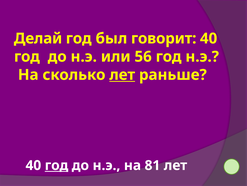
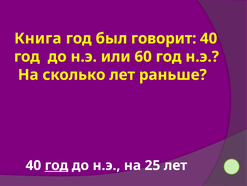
Делай: Делай -> Книга
56: 56 -> 60
лет at (122, 75) underline: present -> none
81: 81 -> 25
